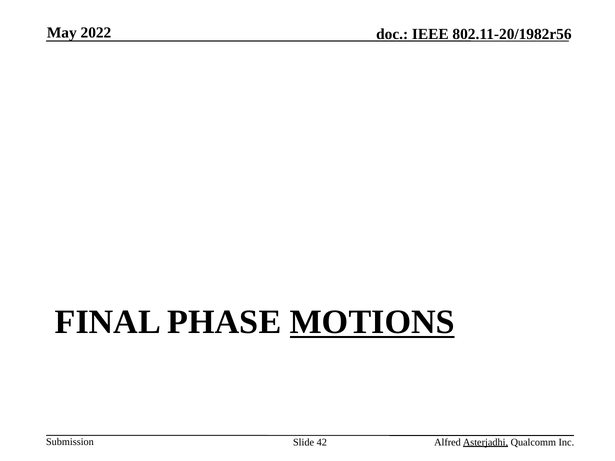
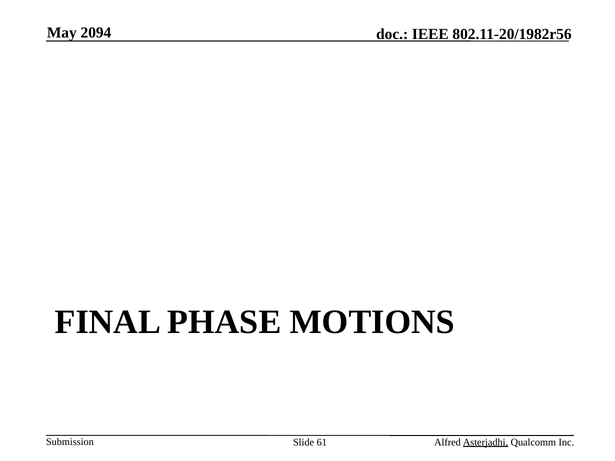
2022: 2022 -> 2094
MOTIONS underline: present -> none
42: 42 -> 61
